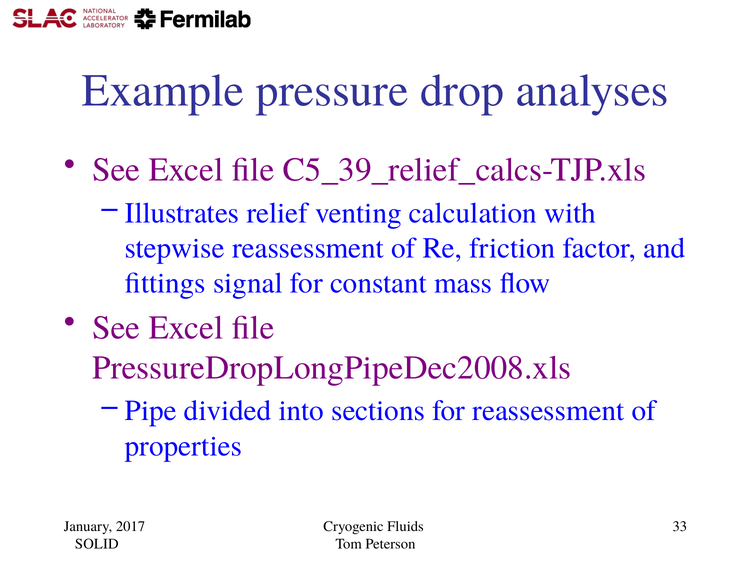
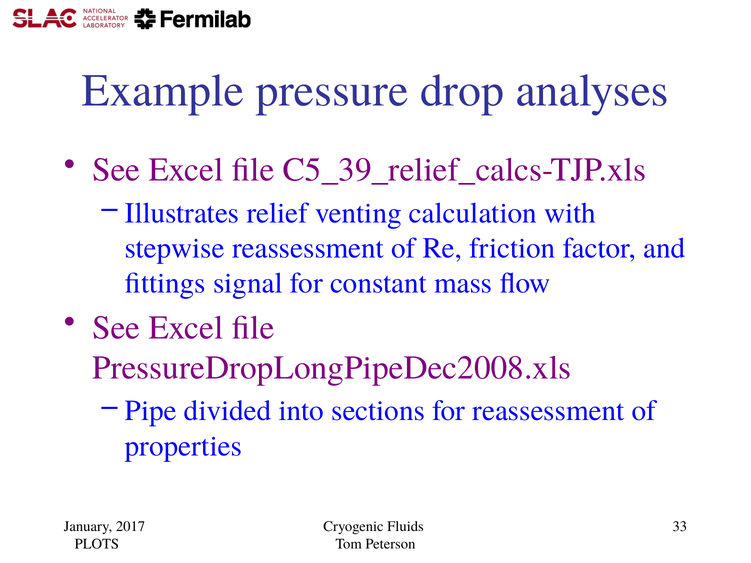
SOLID: SOLID -> PLOTS
